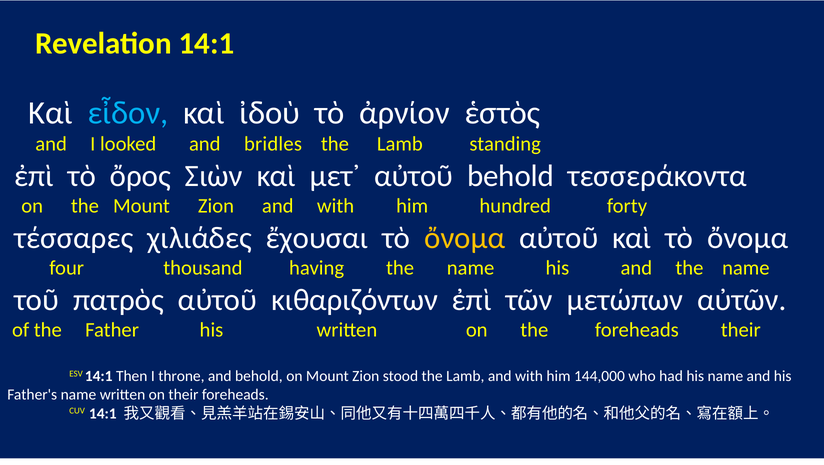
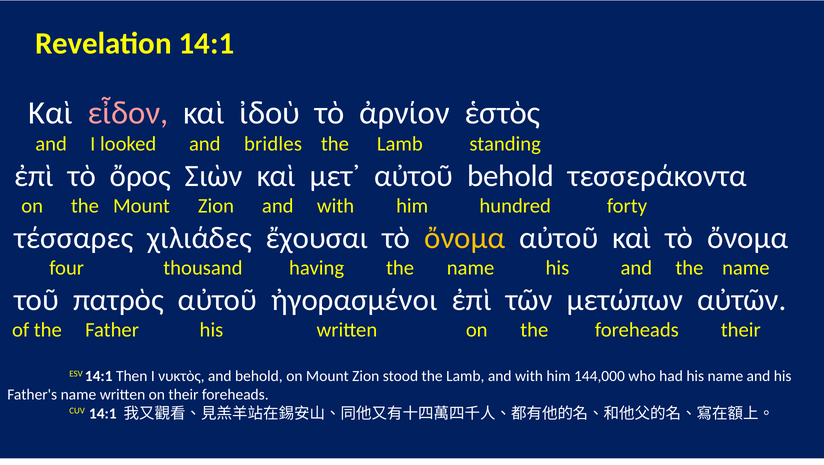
εἶδον colour: light blue -> pink
κιθαριζόντων: κιθαριζόντων -> ἠγορασμένοι
throne: throne -> νυκτὸς
